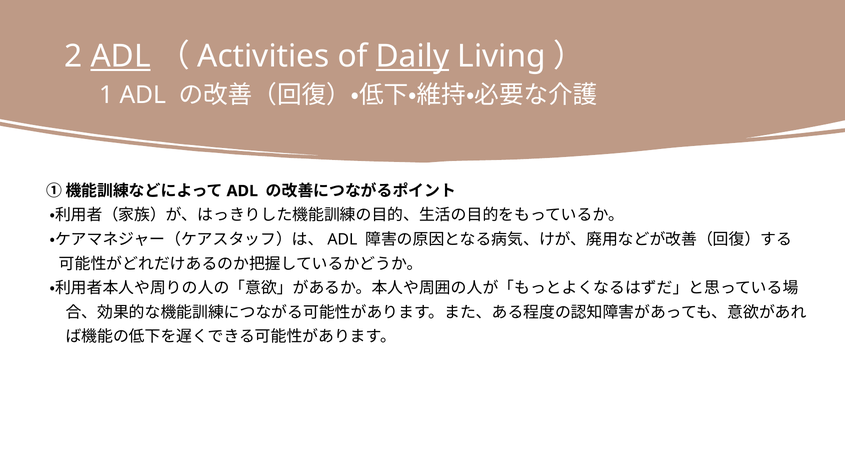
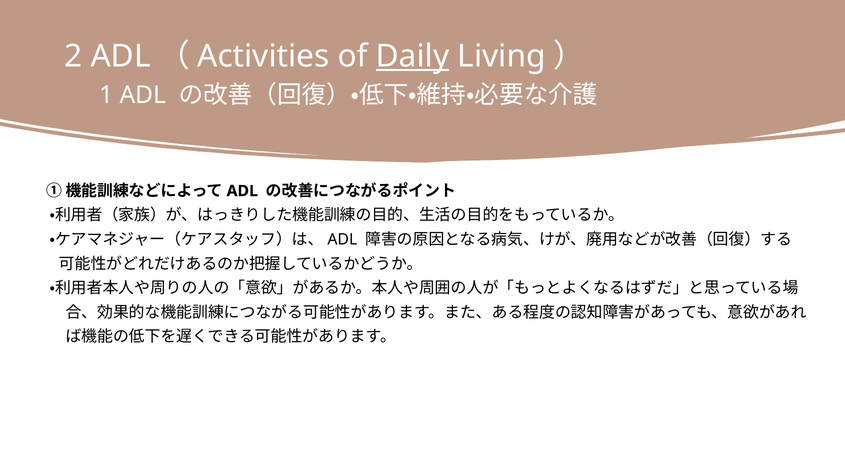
ADL at (121, 56) underline: present -> none
